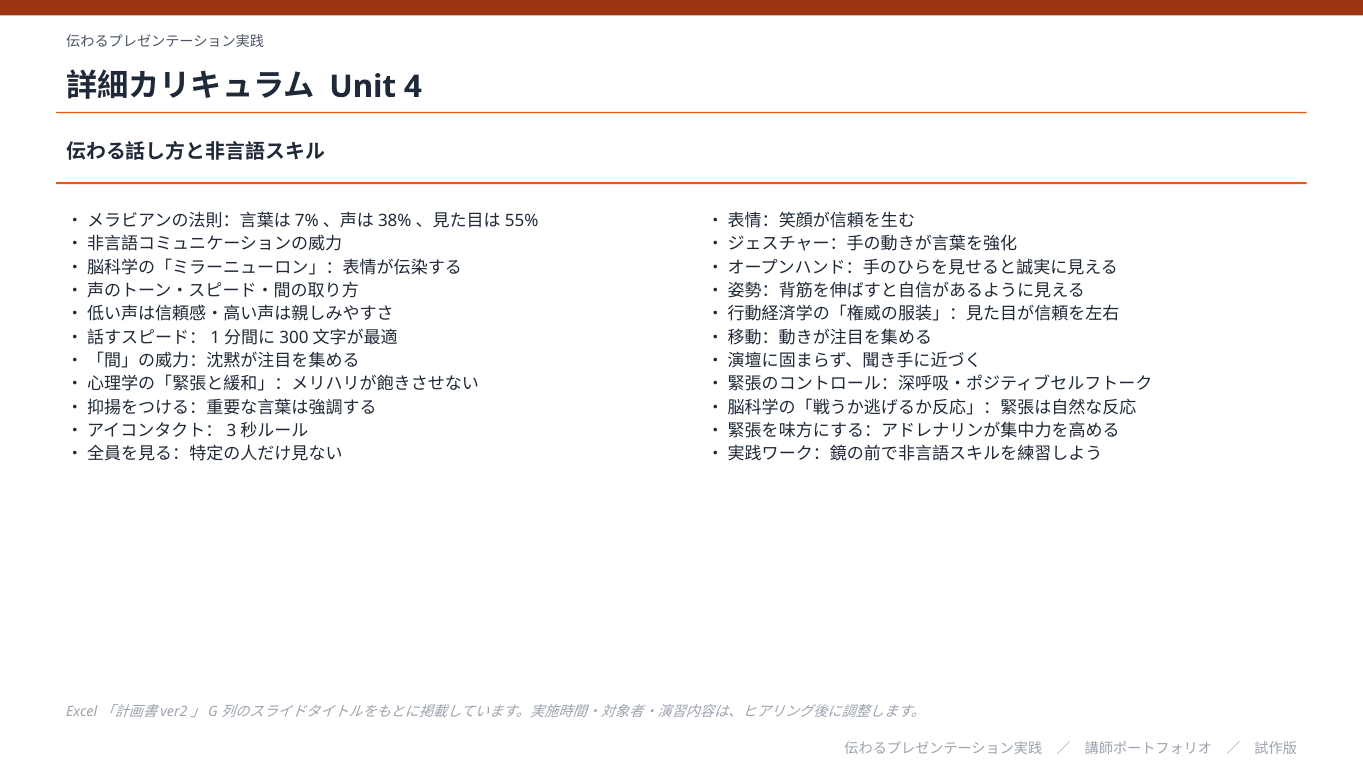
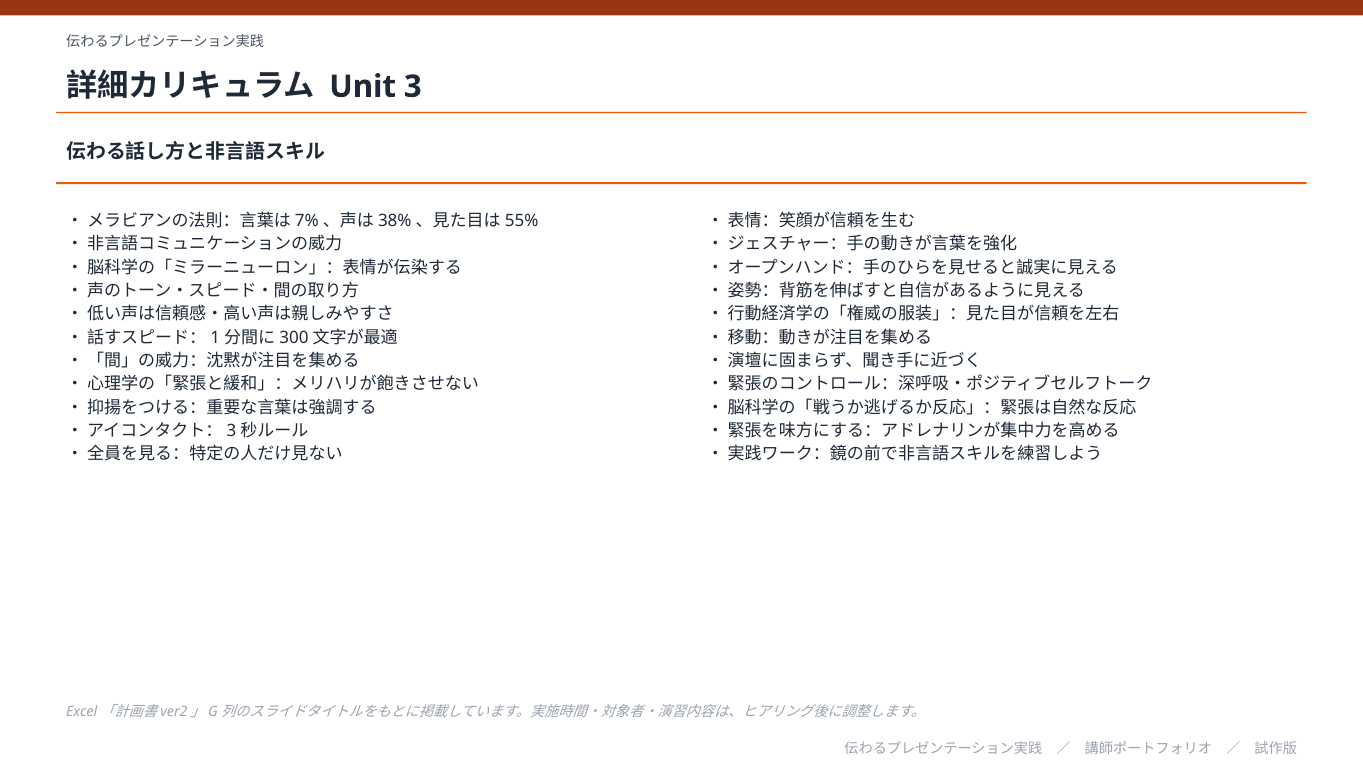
4: 4 -> 3
